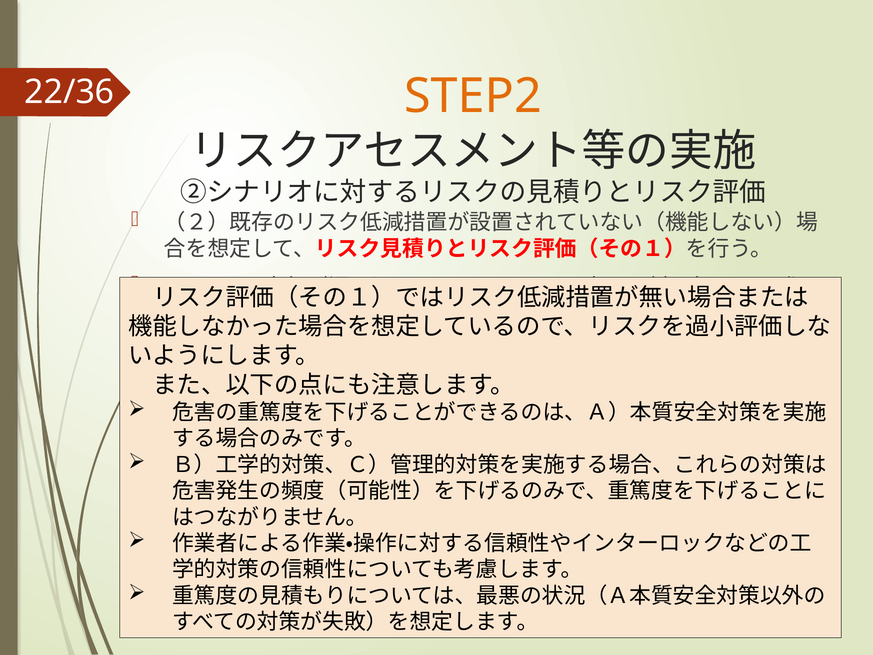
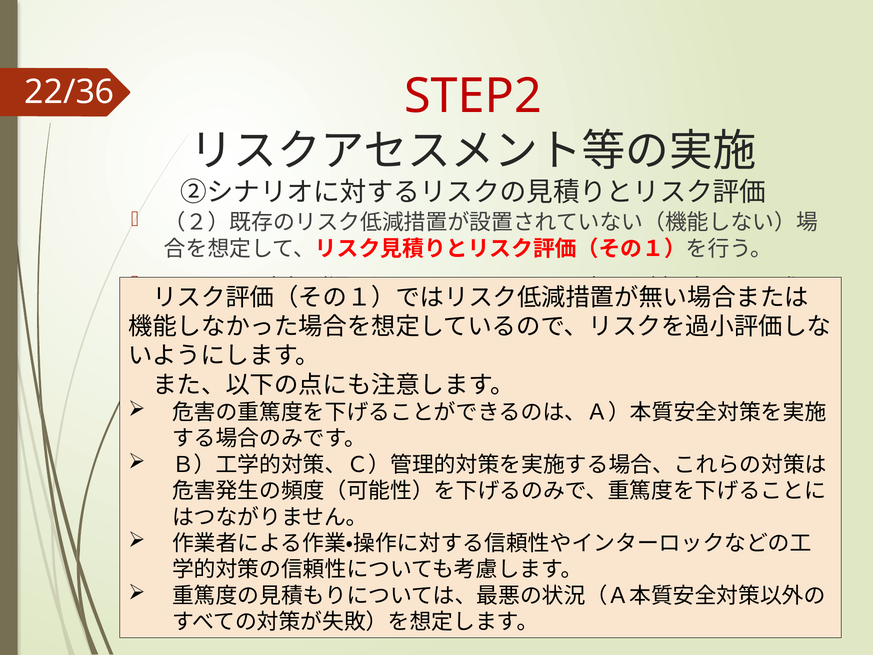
STEP2 colour: orange -> red
